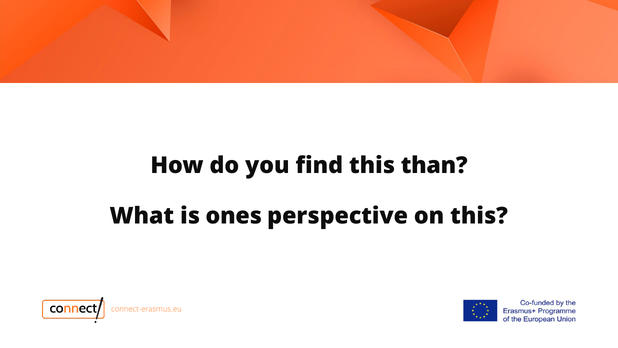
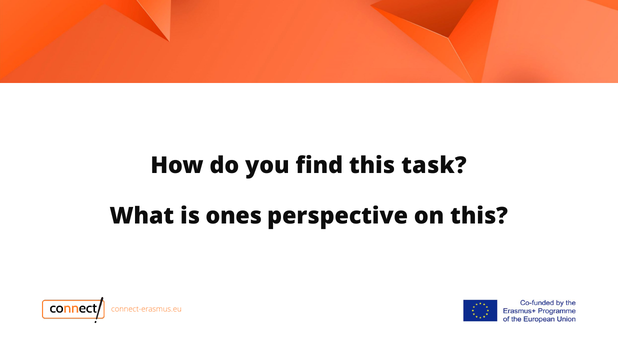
than: than -> task
